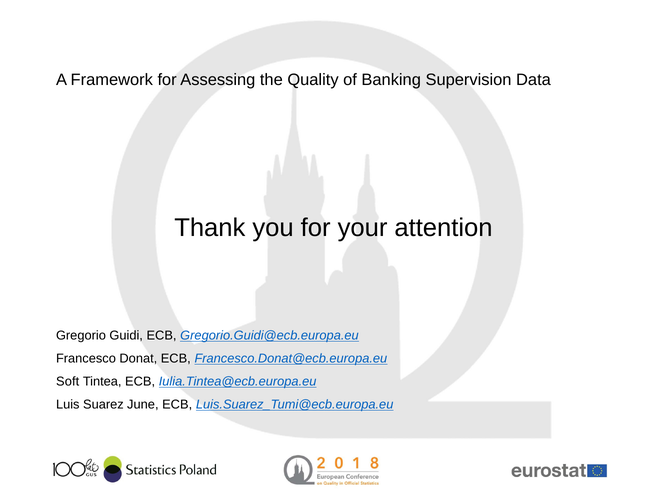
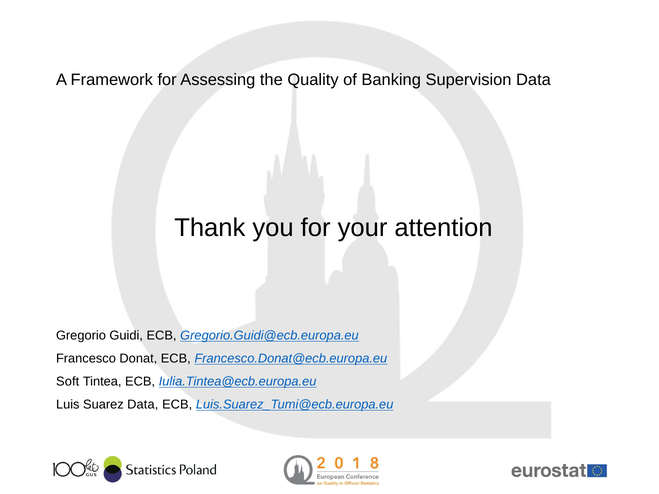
Suarez June: June -> Data
